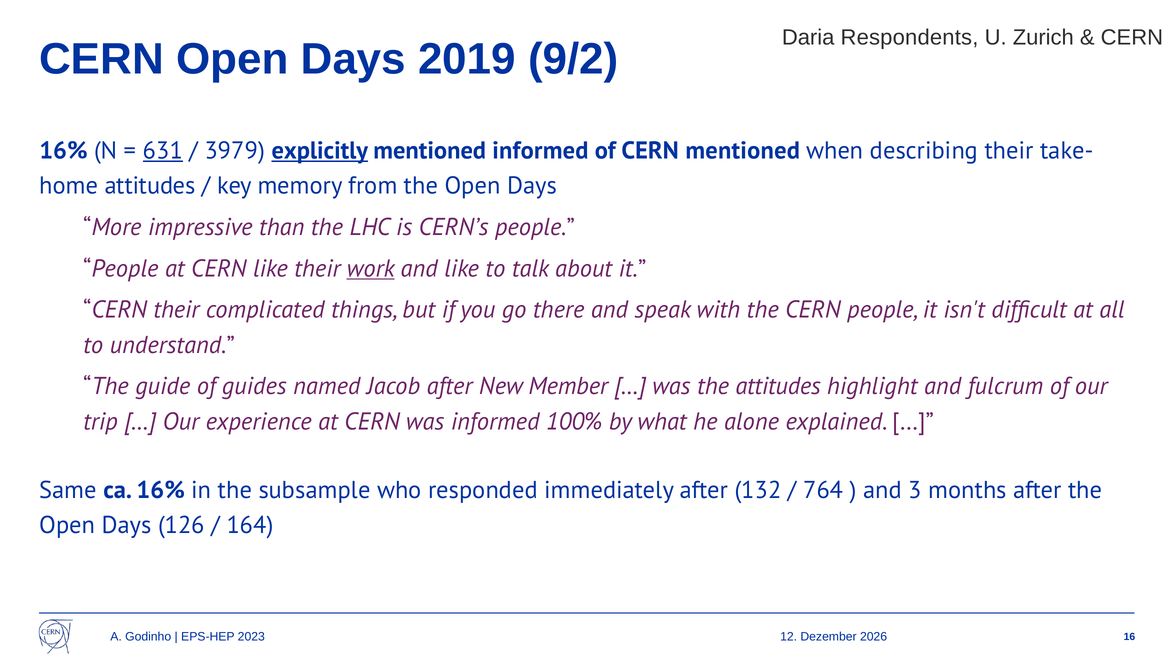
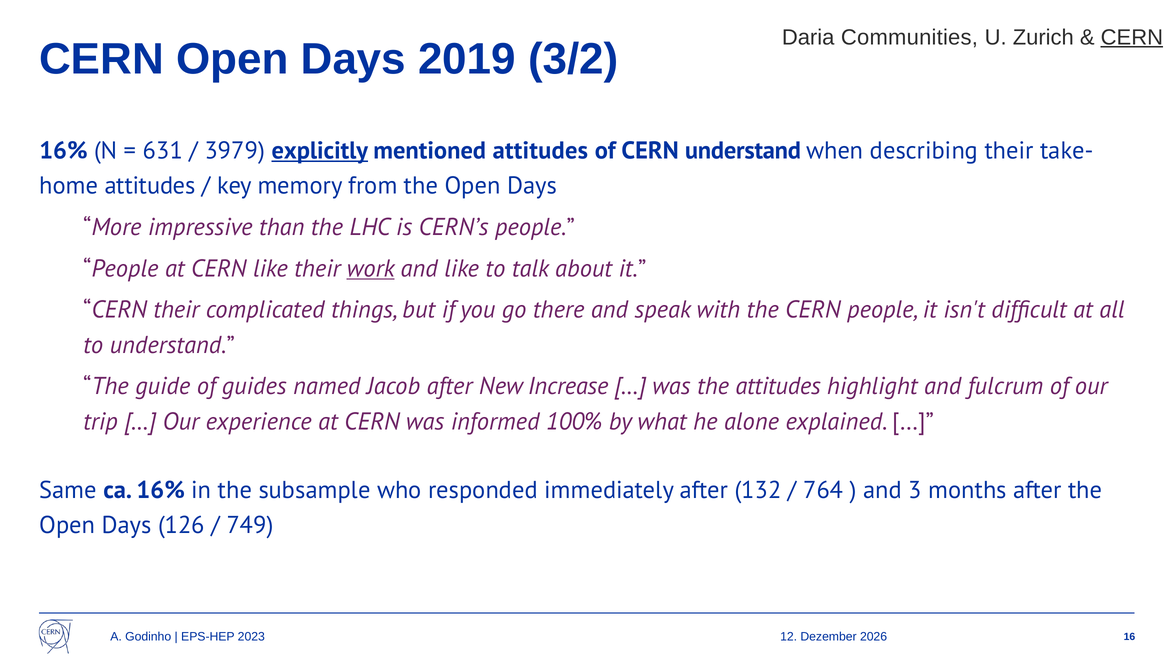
Respondents: Respondents -> Communities
CERN at (1132, 37) underline: none -> present
9/2: 9/2 -> 3/2
631 underline: present -> none
mentioned informed: informed -> attitudes
CERN mentioned: mentioned -> understand
Member: Member -> Increase
164: 164 -> 749
